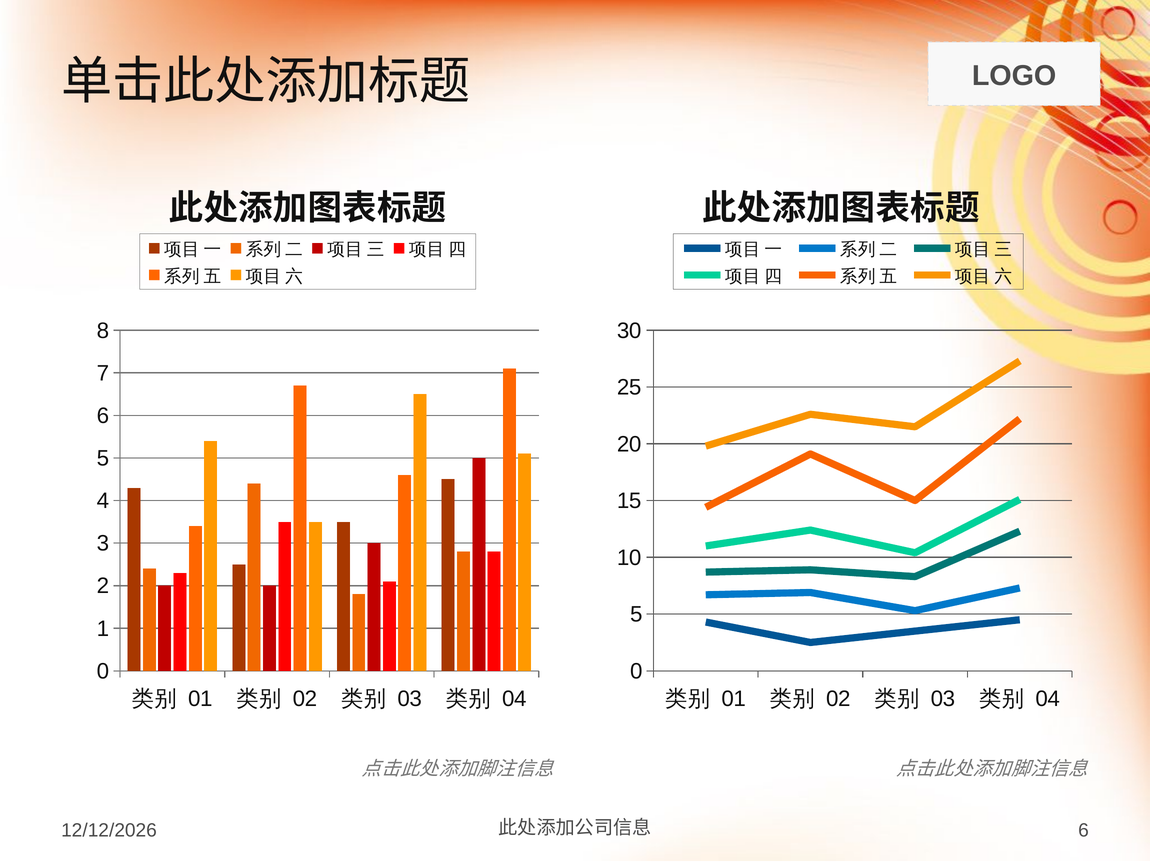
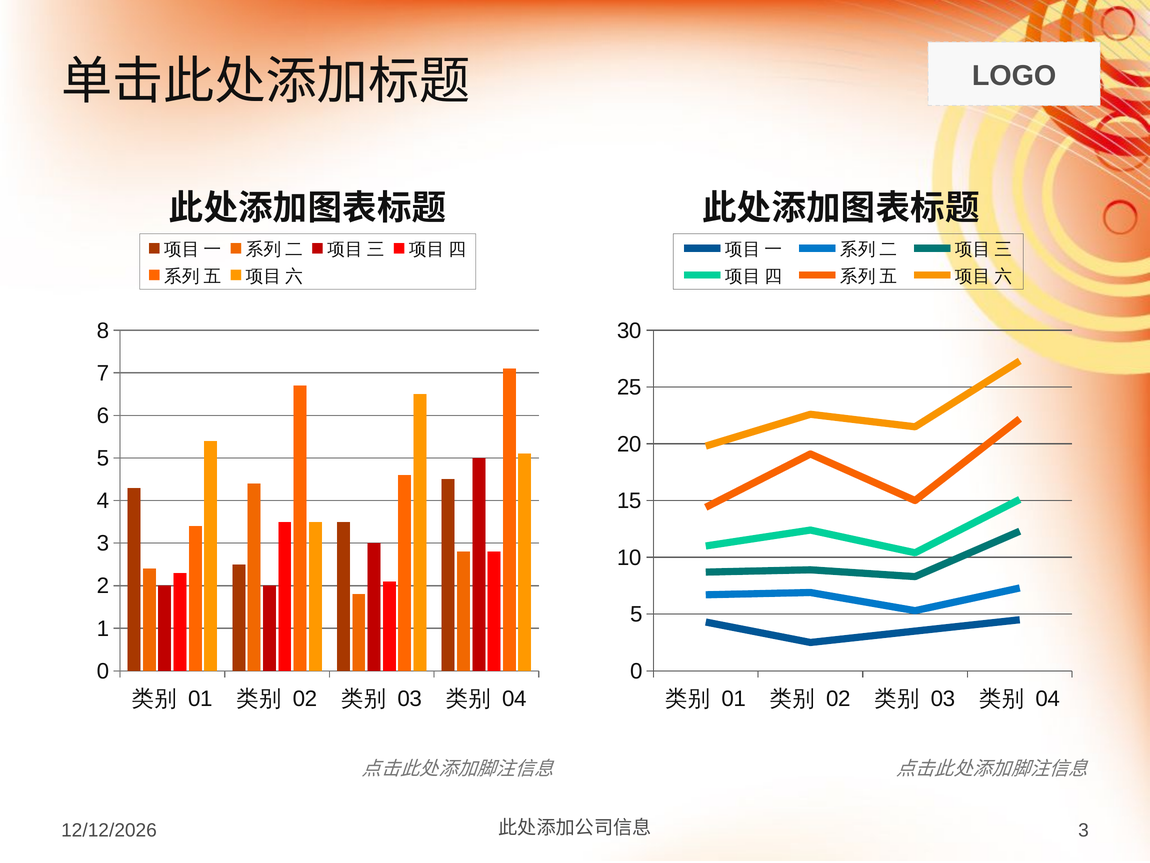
6 at (1084, 830): 6 -> 3
